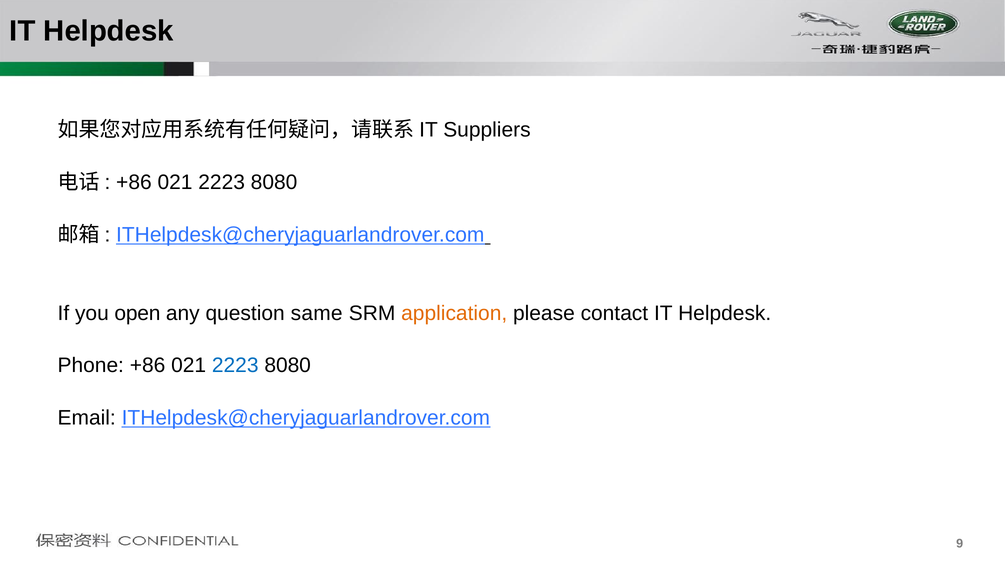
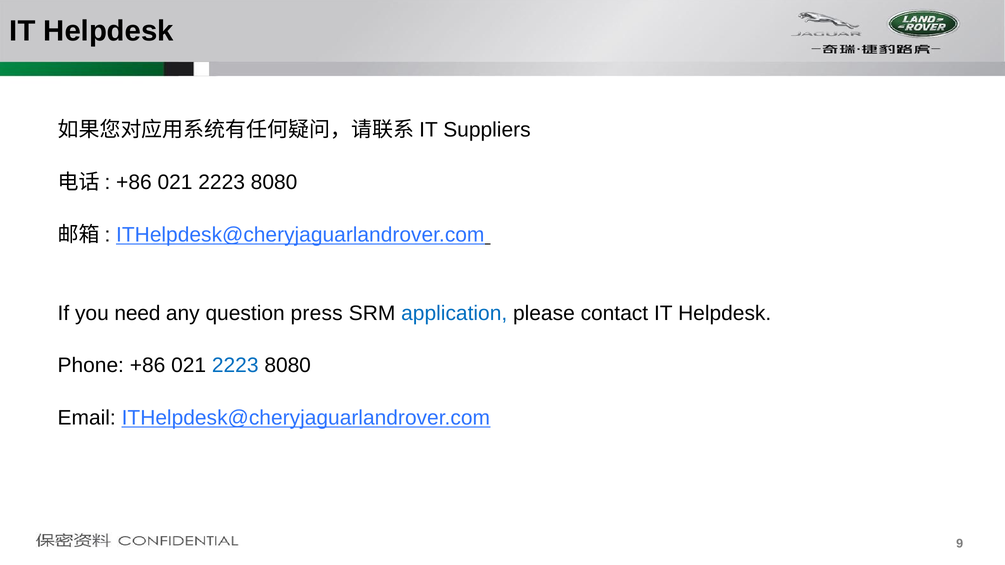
open: open -> need
same: same -> press
application colour: orange -> blue
